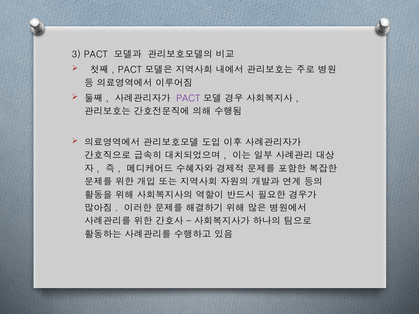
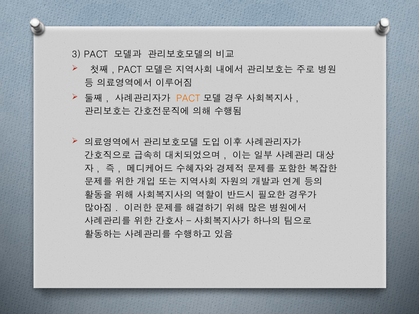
PACT at (188, 99) colour: purple -> orange
